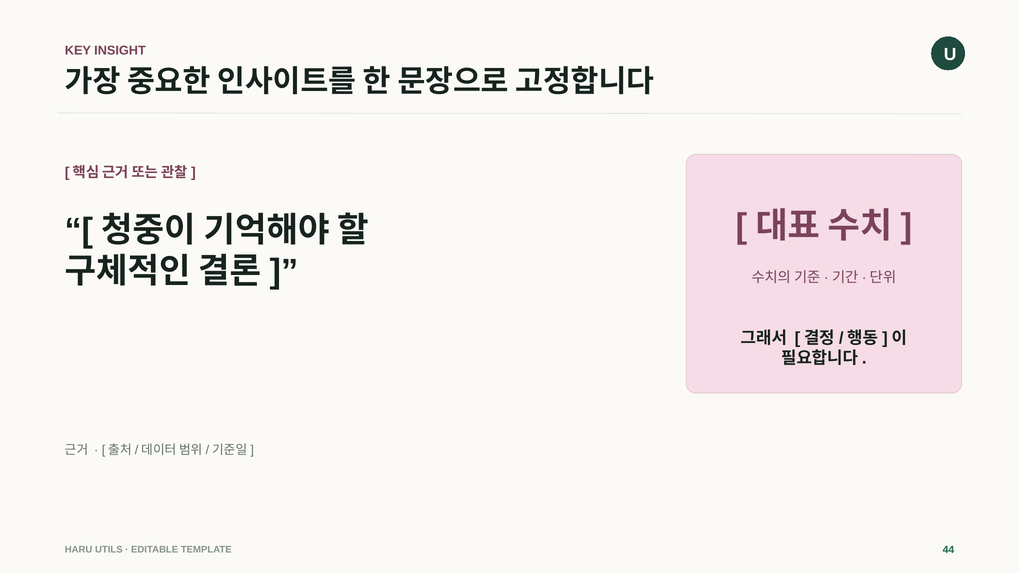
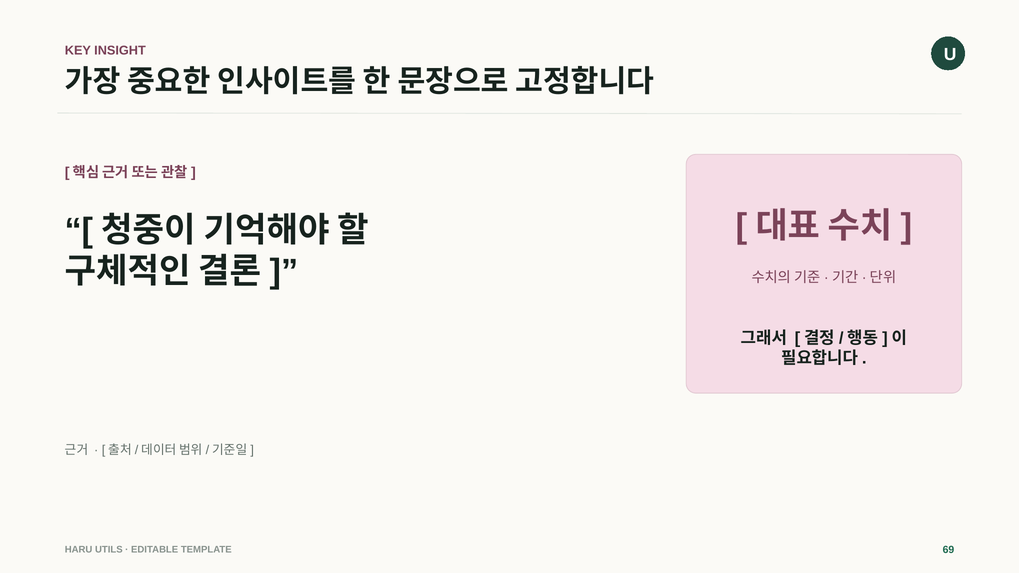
44: 44 -> 69
